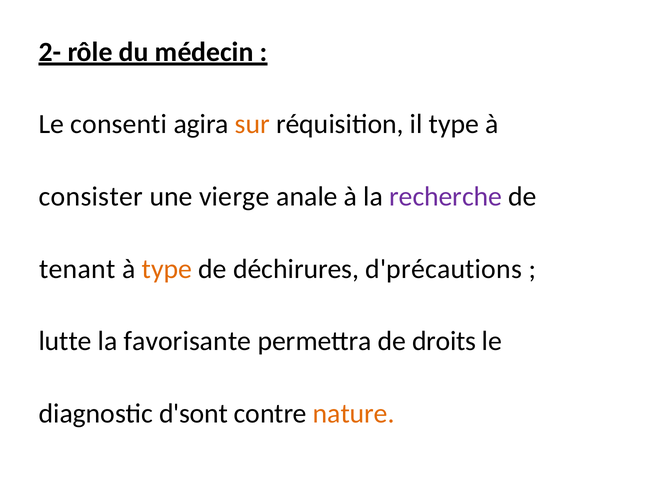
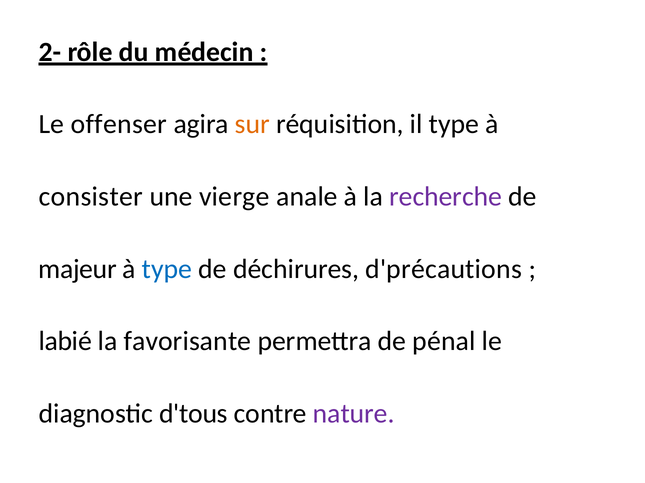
consenti: consenti -> offenser
tenant: tenant -> majeur
type at (167, 269) colour: orange -> blue
lutte: lutte -> labié
droits: droits -> pénal
d'sont: d'sont -> d'tous
nature colour: orange -> purple
